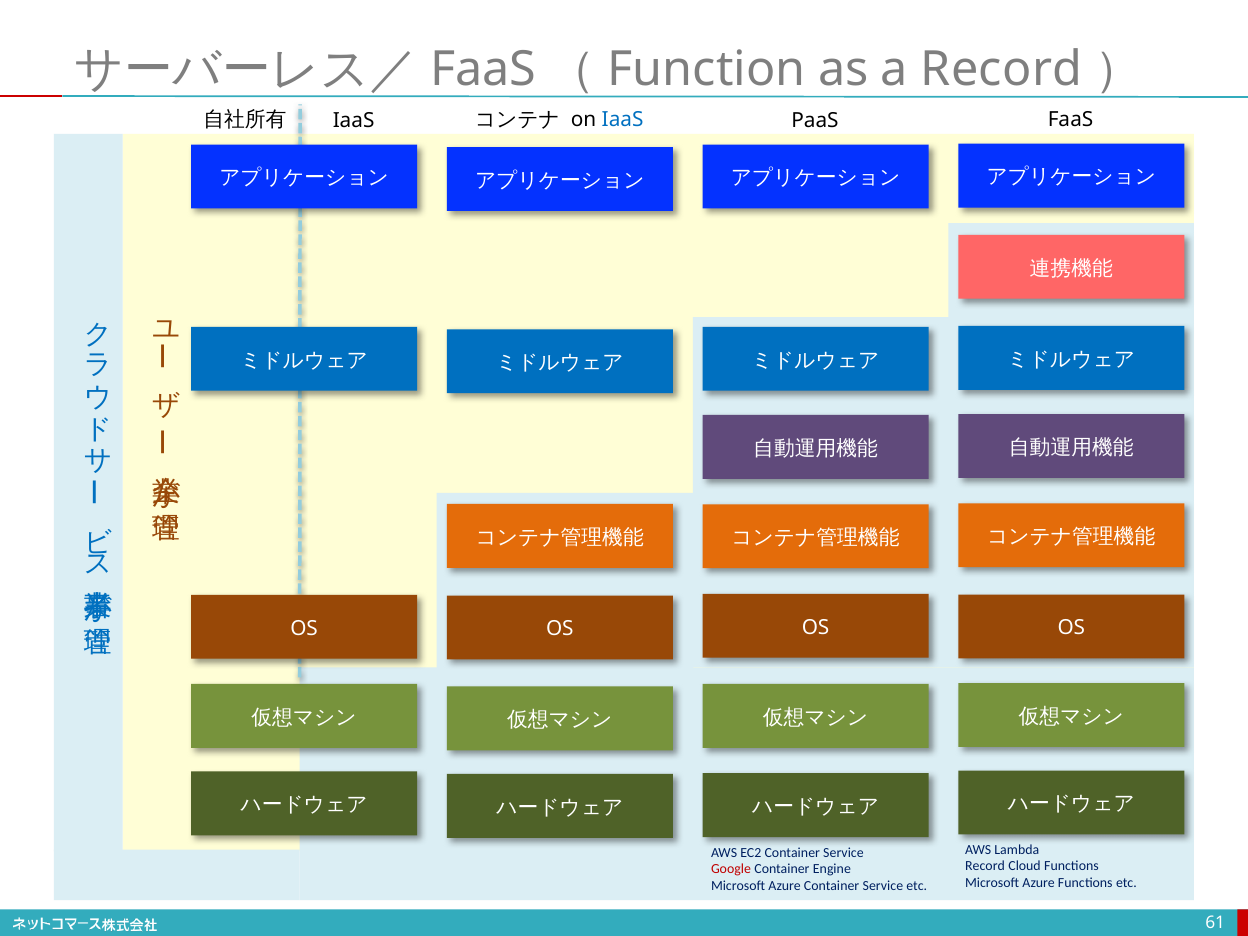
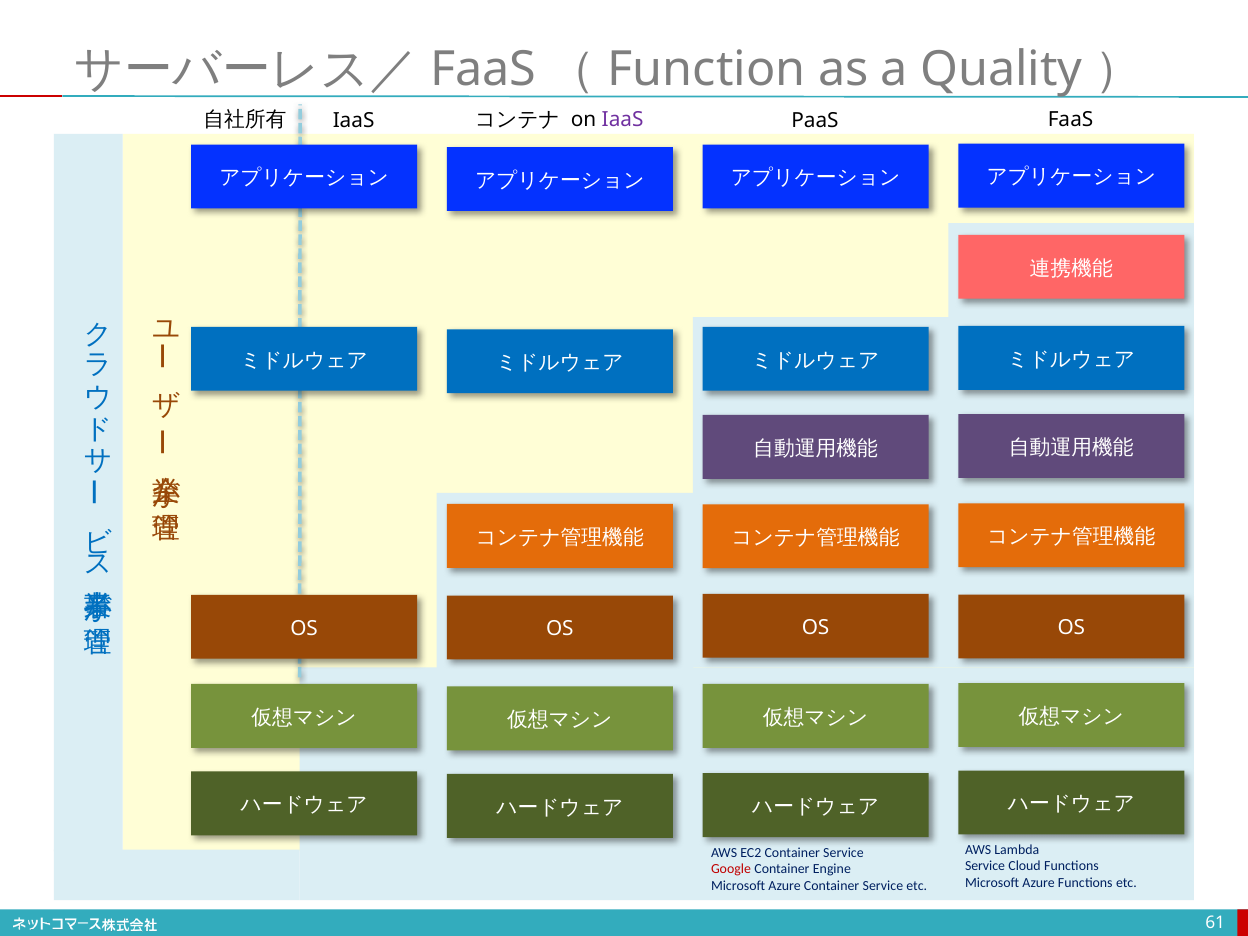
a Record: Record -> Quality
IaaS at (623, 120) colour: blue -> purple
Record at (985, 866): Record -> Service
